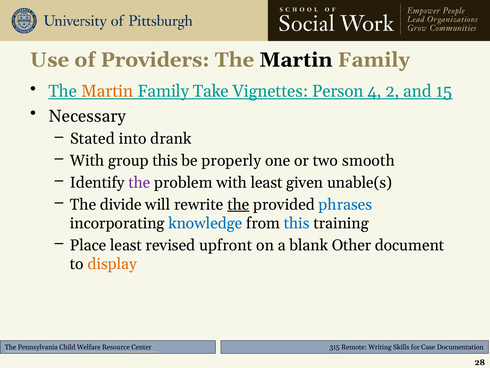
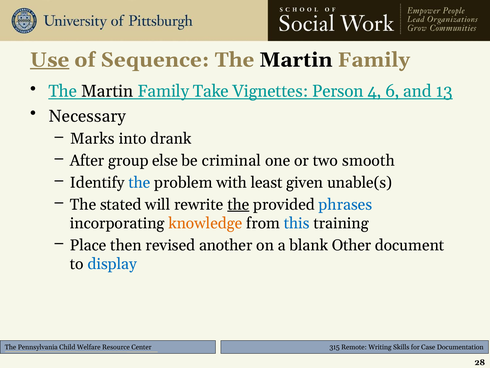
Use underline: none -> present
Providers: Providers -> Sequence
Martin at (107, 91) colour: orange -> black
2: 2 -> 6
15: 15 -> 13
Stated: Stated -> Marks
With at (87, 160): With -> After
group this: this -> else
properly: properly -> criminal
the at (139, 182) colour: purple -> blue
divide: divide -> stated
knowledge colour: blue -> orange
Place least: least -> then
upfront: upfront -> another
display colour: orange -> blue
